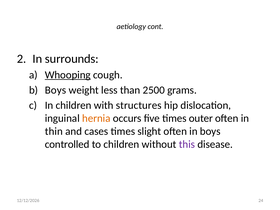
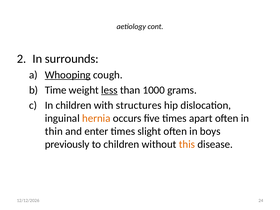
Boys at (56, 90): Boys -> Time
less underline: none -> present
2500: 2500 -> 1000
outer: outer -> apart
cases: cases -> enter
controlled: controlled -> previously
this colour: purple -> orange
